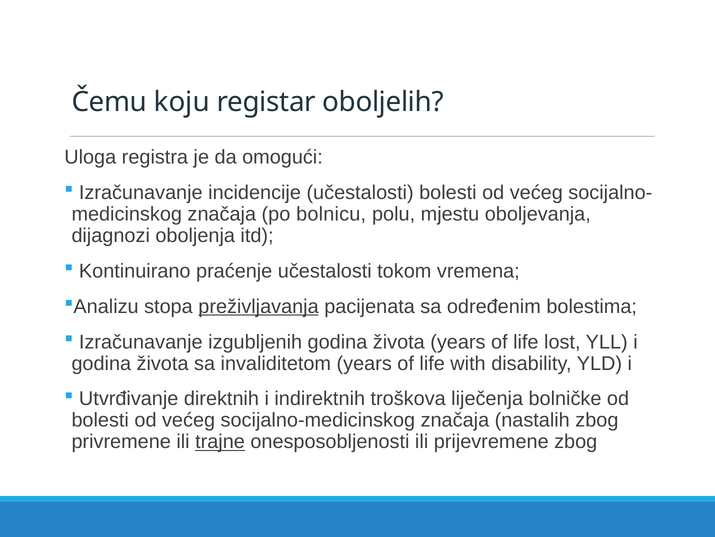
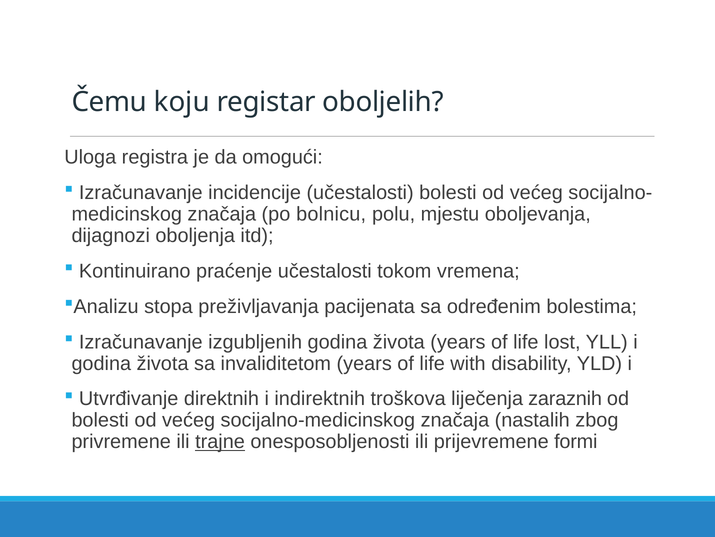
preživljavanja underline: present -> none
bolničke: bolničke -> zaraznih
prijevremene zbog: zbog -> formi
